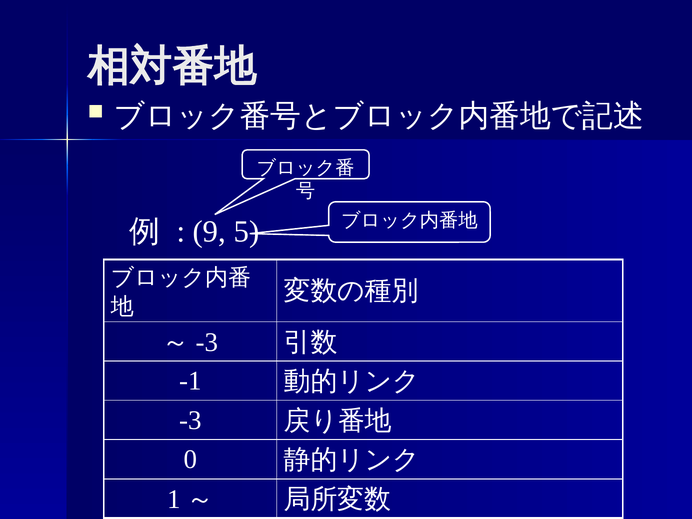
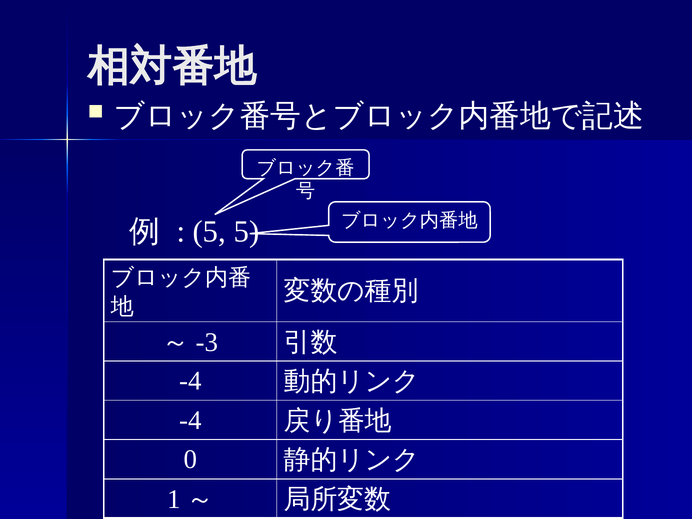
9 at (209, 232): 9 -> 5
-1 at (190, 381): -1 -> -4
-3 at (190, 420): -3 -> -4
